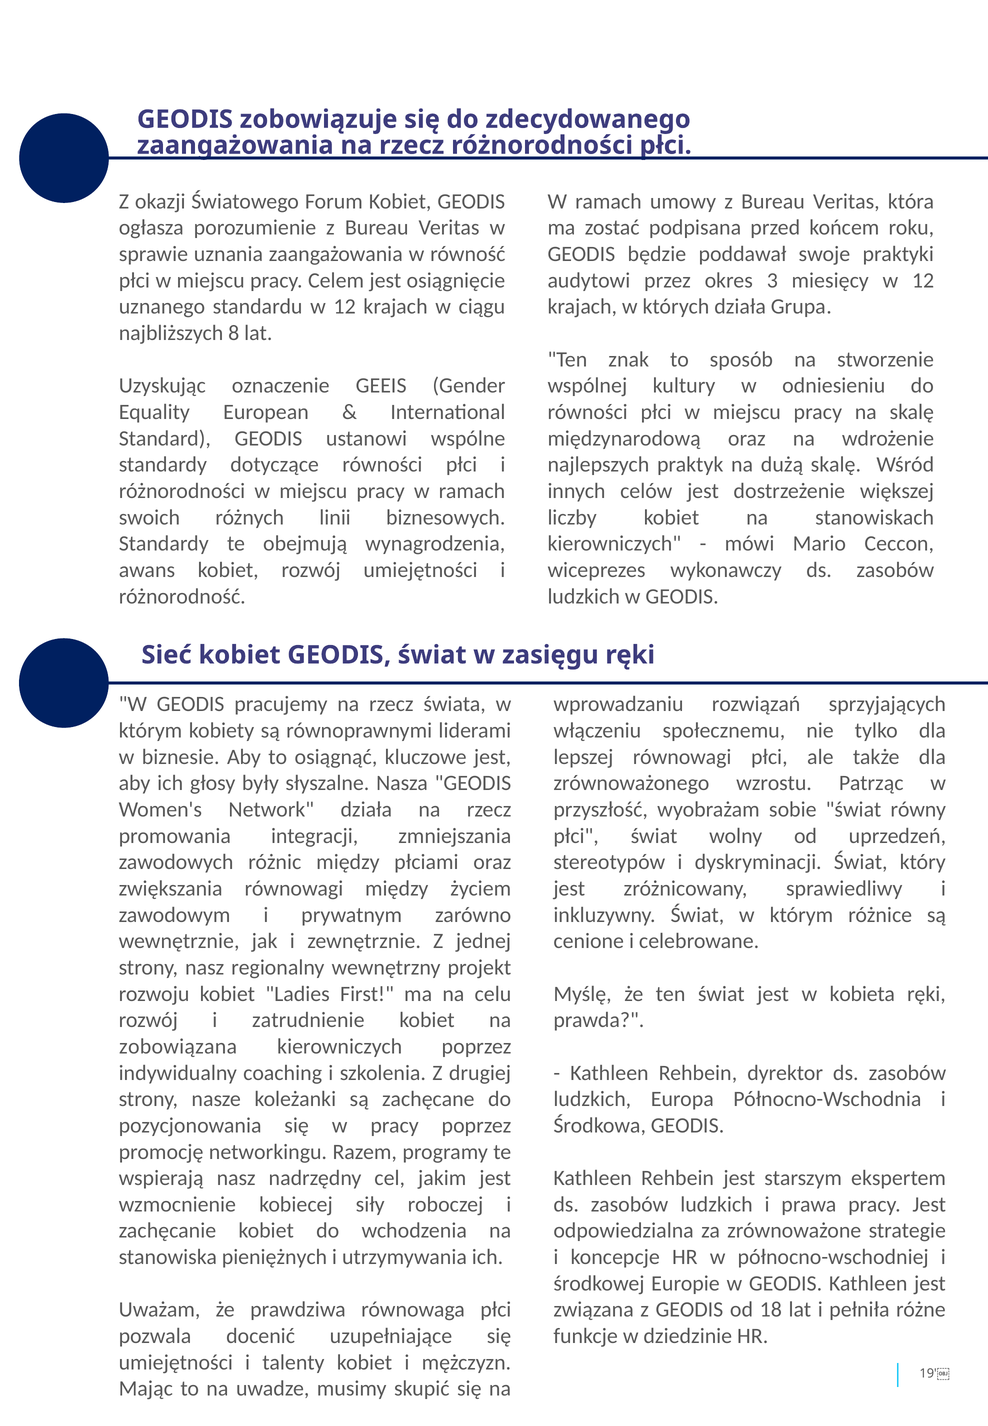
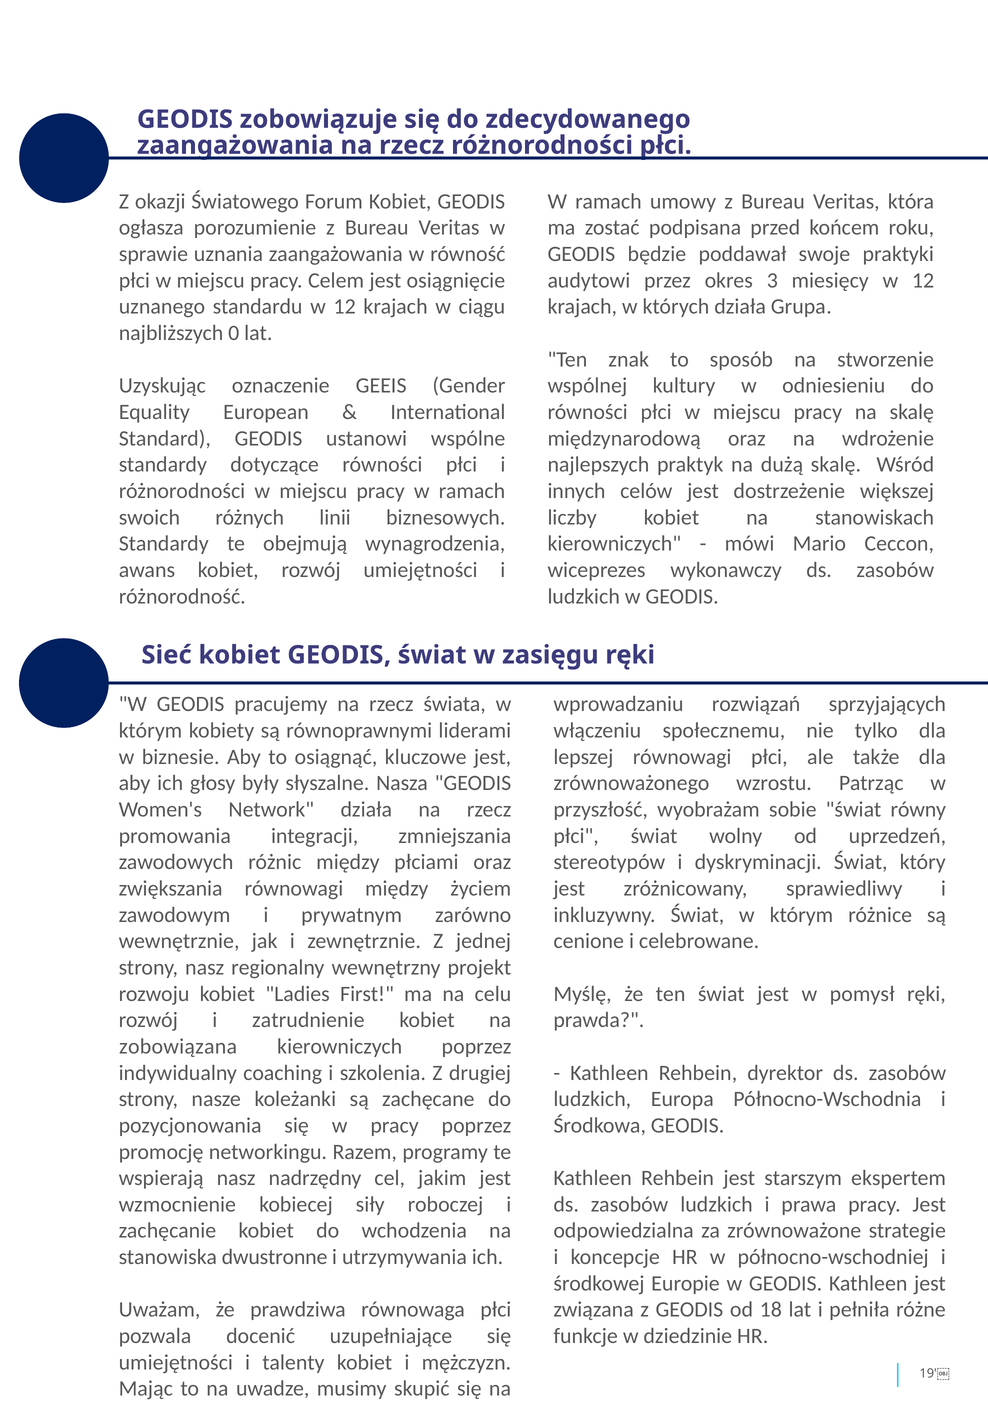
8: 8 -> 0
kobieta: kobieta -> pomysł
pieniężnych: pieniężnych -> dwustronne
